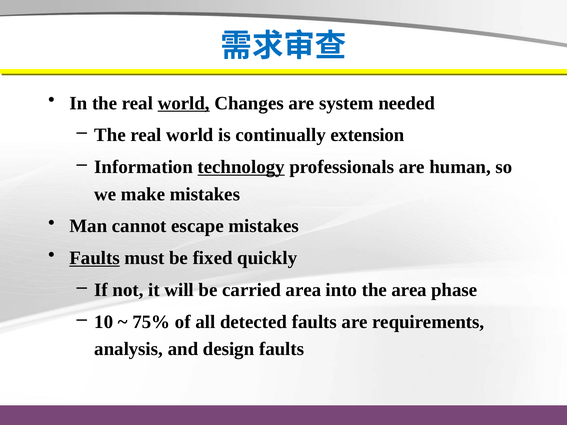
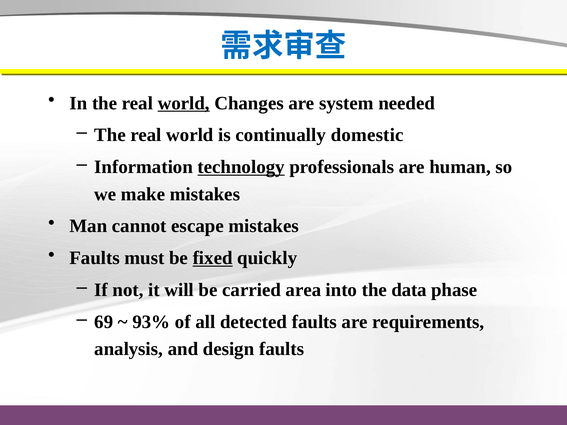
extension: extension -> domestic
Faults at (95, 258) underline: present -> none
fixed underline: none -> present
the area: area -> data
10: 10 -> 69
75%: 75% -> 93%
